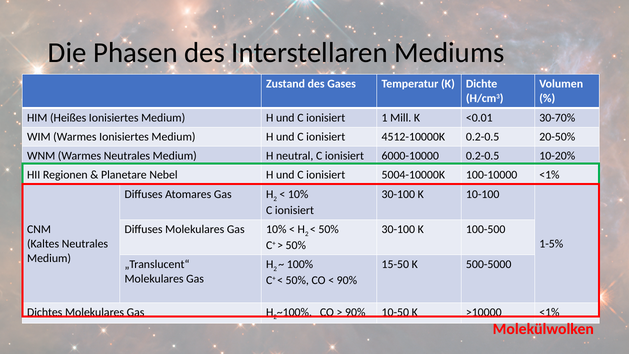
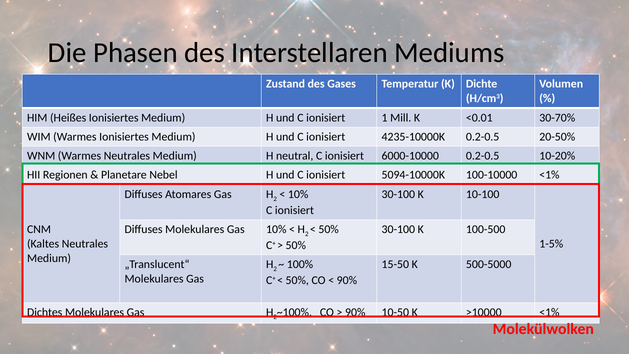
4512-10000K: 4512-10000K -> 4235-10000K
5004-10000K: 5004-10000K -> 5094-10000K
